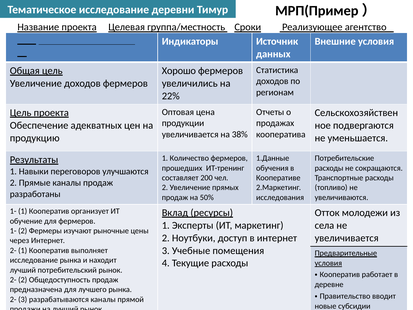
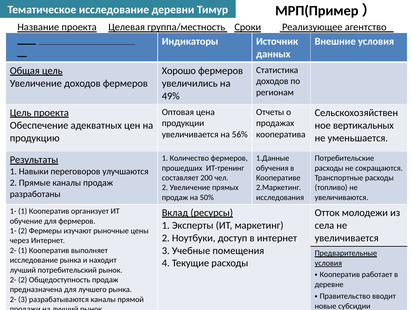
22%: 22% -> 49%
подвергаются: подвергаются -> вертикальных
38%: 38% -> 56%
